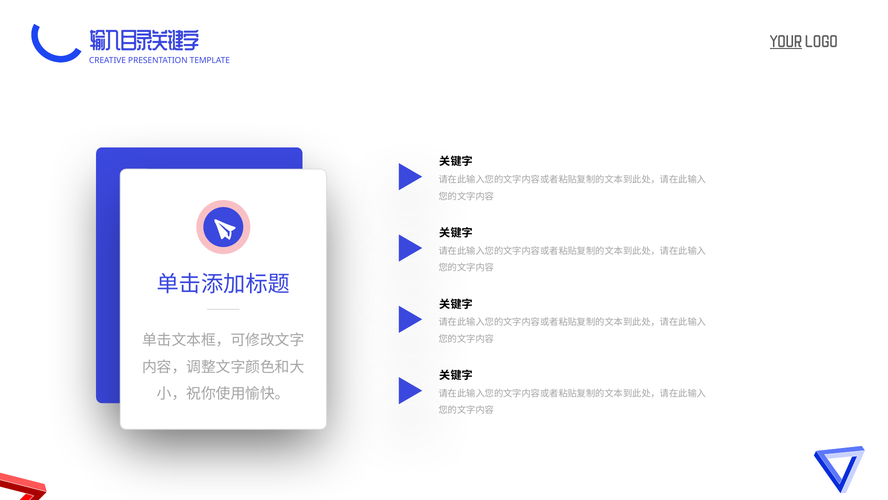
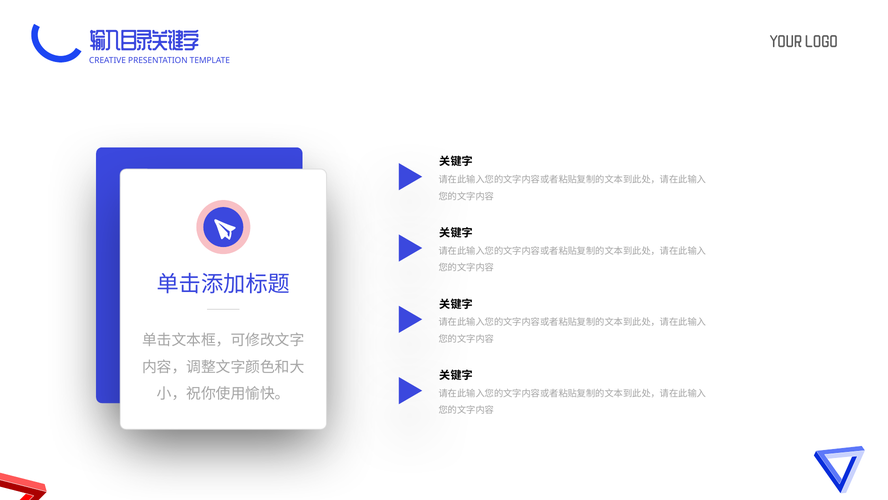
YOUR underline: present -> none
